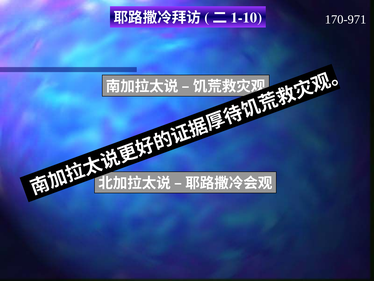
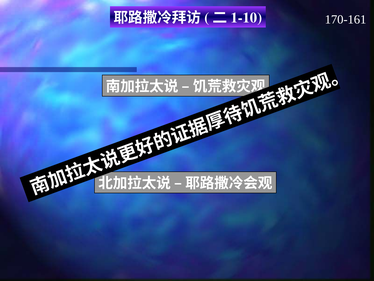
170-971: 170-971 -> 170-161
